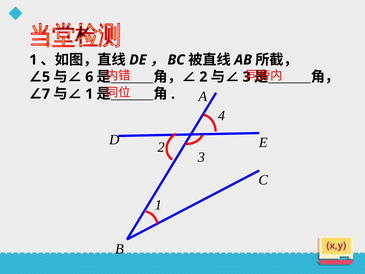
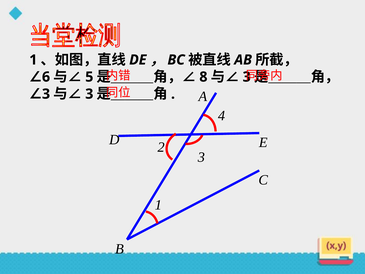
5: 5 -> 6
6: 6 -> 5
2 at (203, 77): 2 -> 8
7 at (46, 94): 7 -> 3
1 at (89, 94): 1 -> 3
